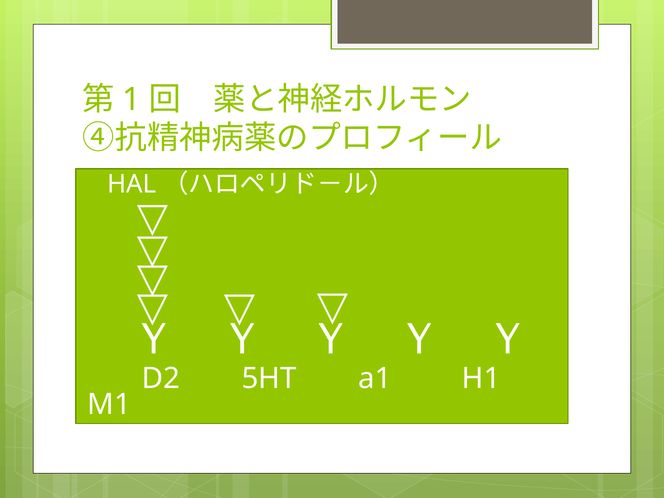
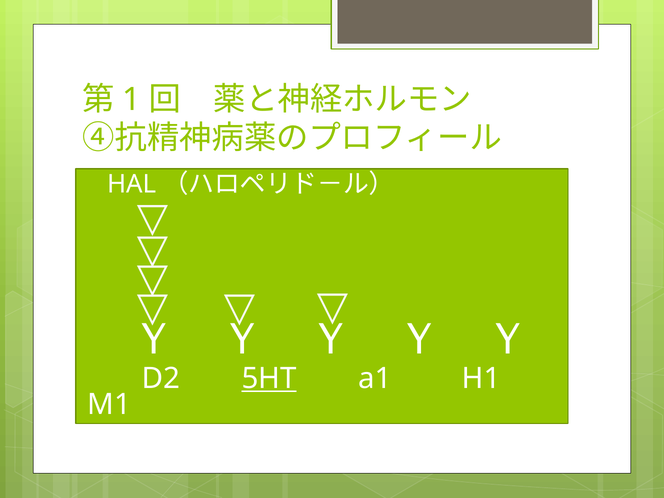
5HT underline: none -> present
